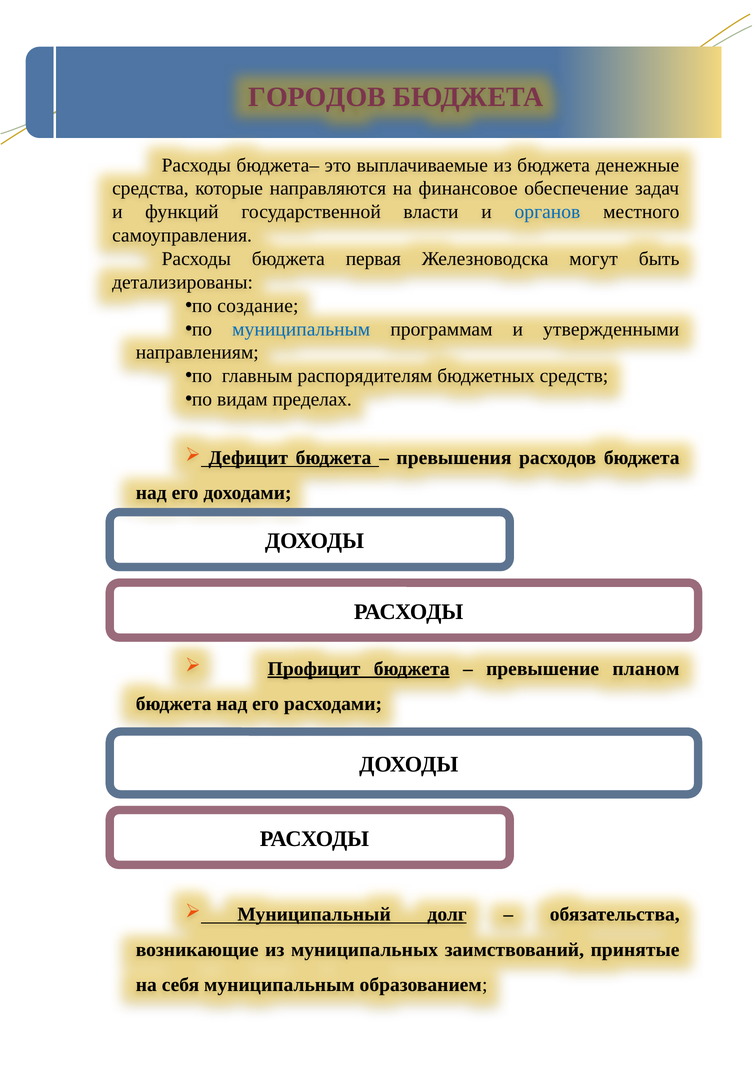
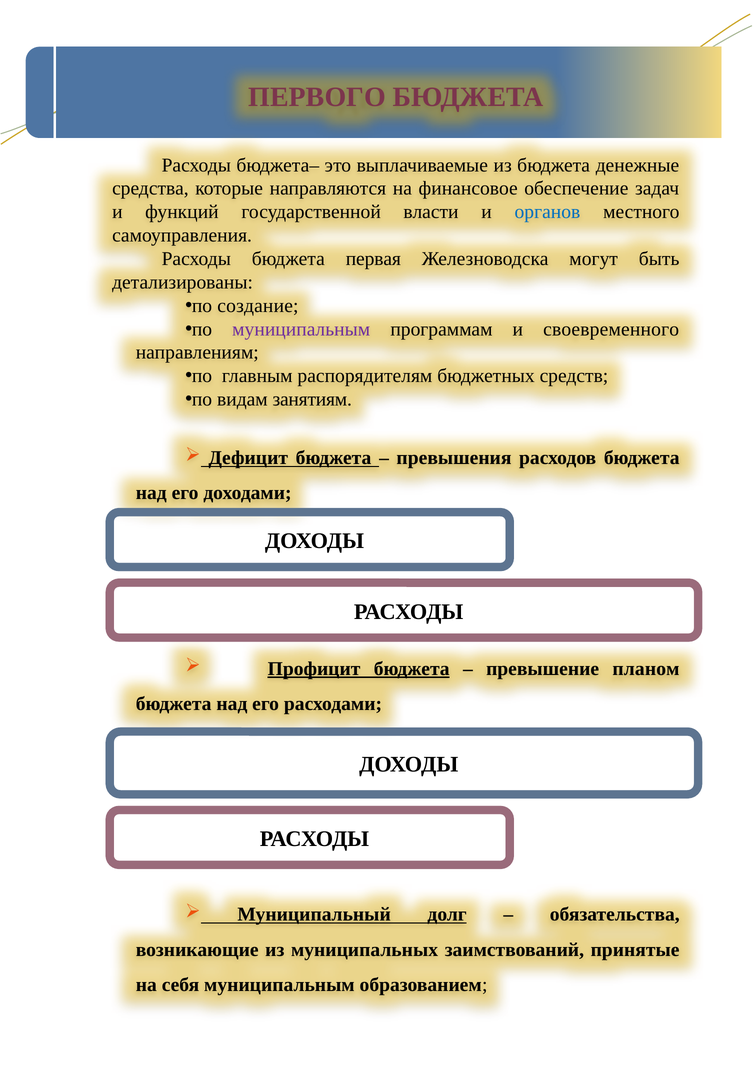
ГОРОДОВ: ГОРОДОВ -> ПЕРВОГО
муниципальным at (301, 329) colour: blue -> purple
утвержденными: утвержденными -> своевременного
пределах: пределах -> занятиям
